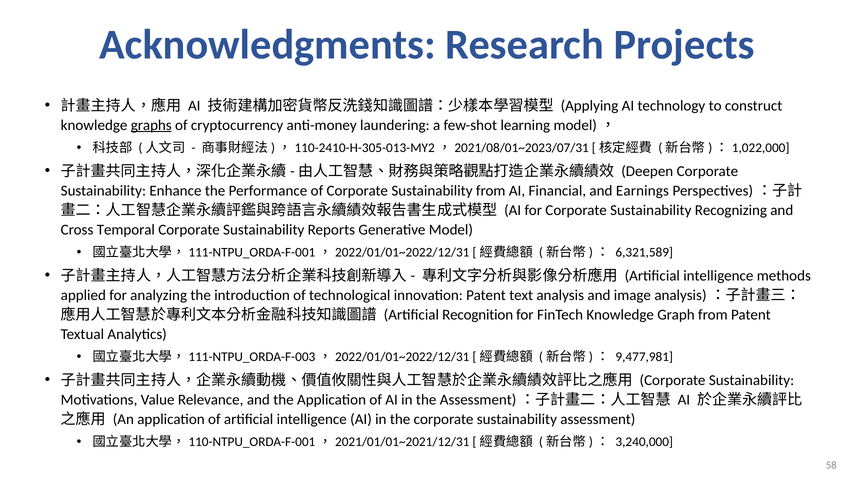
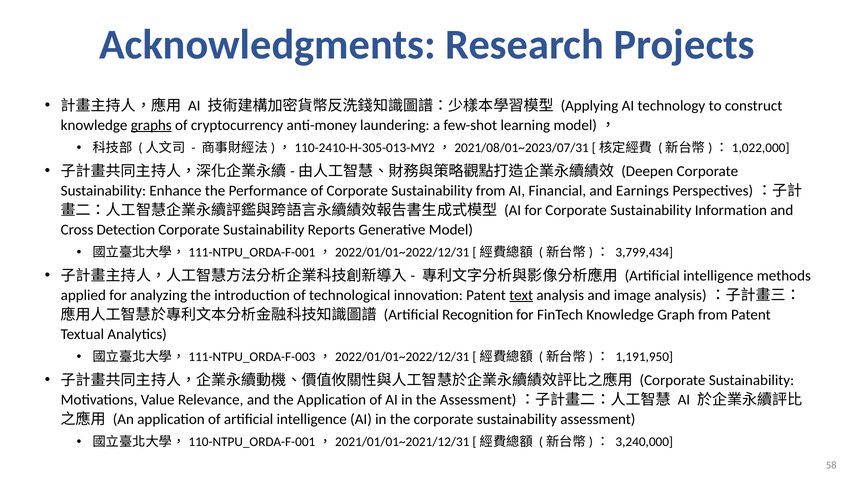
Recognizing: Recognizing -> Information
Temporal: Temporal -> Detection
6,321,589: 6,321,589 -> 3,799,434
text underline: none -> present
9,477,981: 9,477,981 -> 1,191,950
